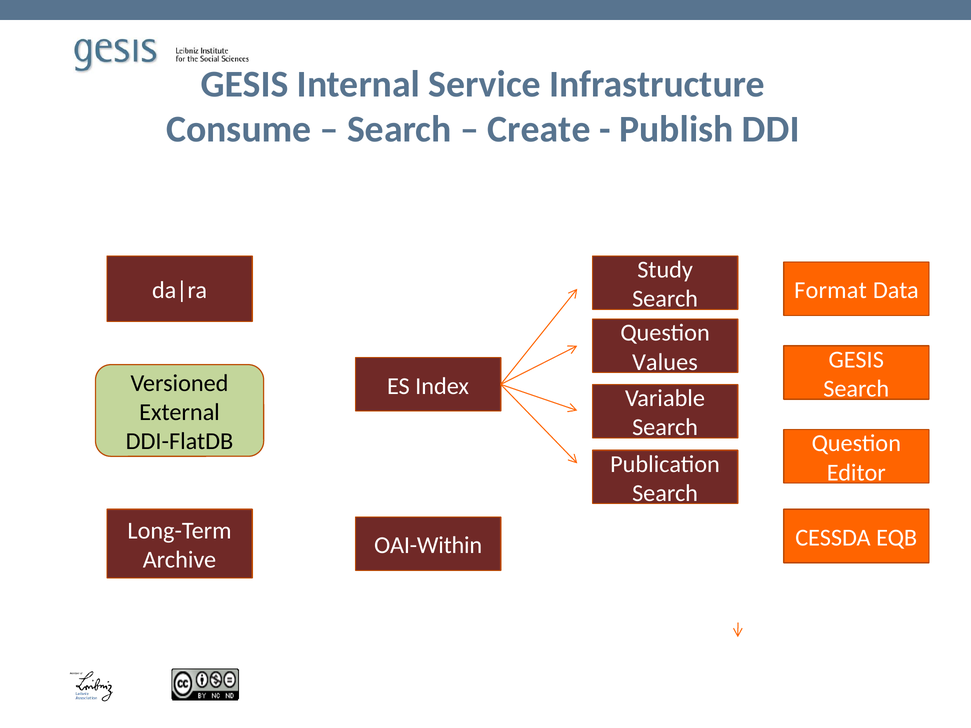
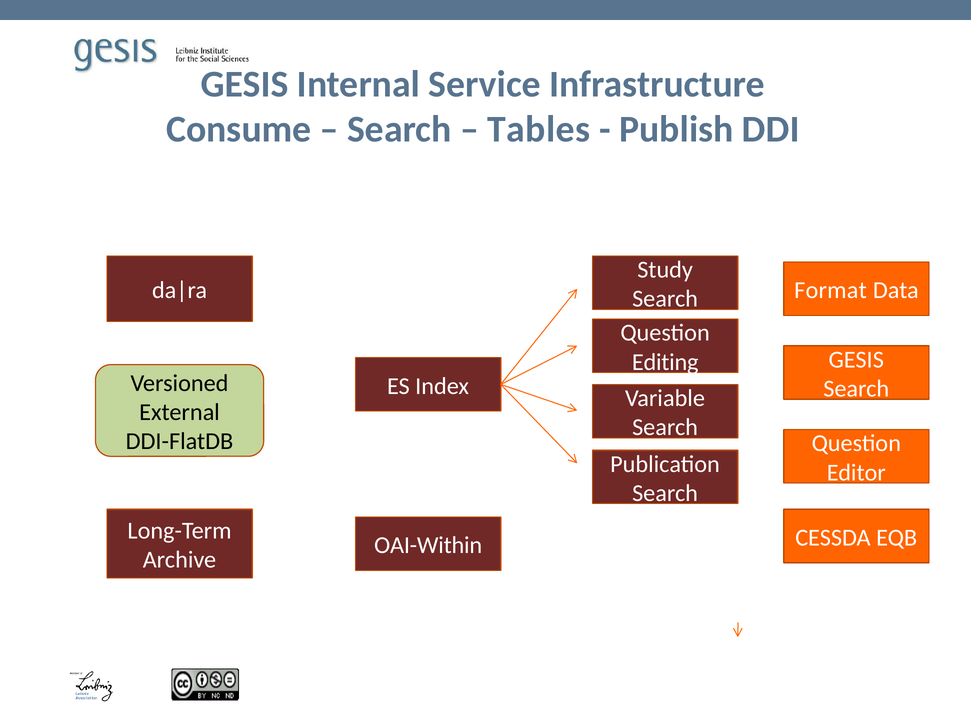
Create: Create -> Tables
Values: Values -> Editing
